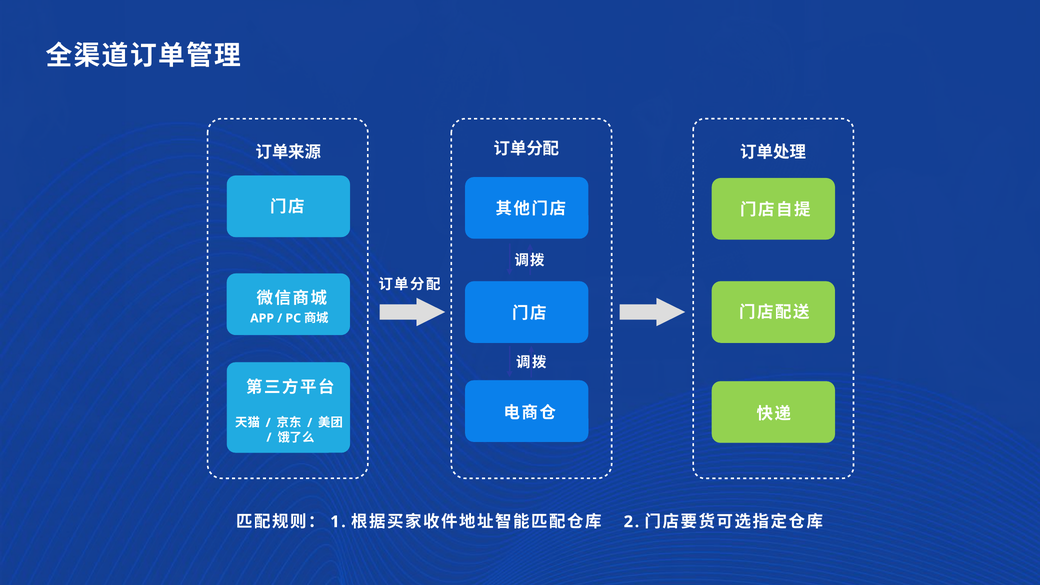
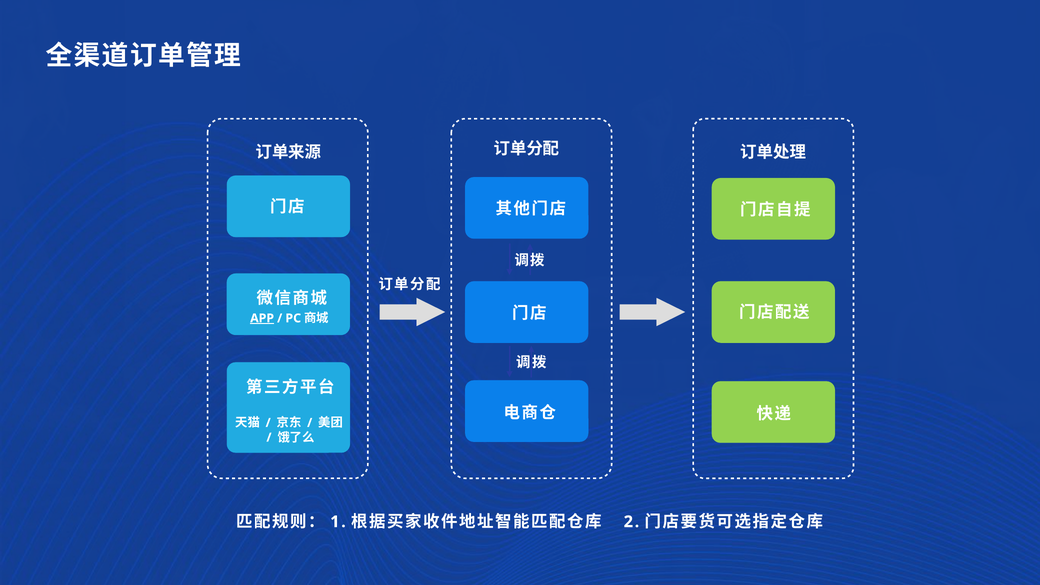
APP underline: none -> present
